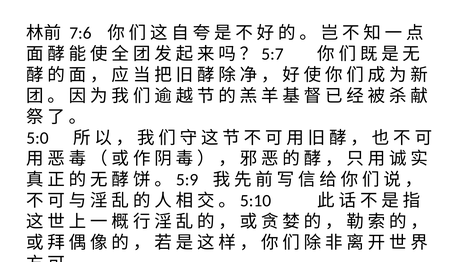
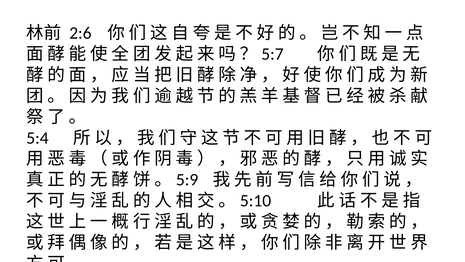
7:6: 7:6 -> 2:6
5:0: 5:0 -> 5:4
